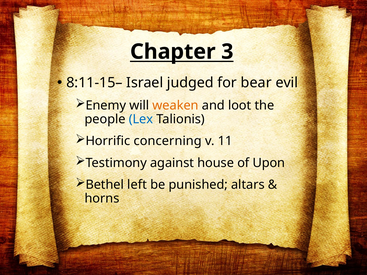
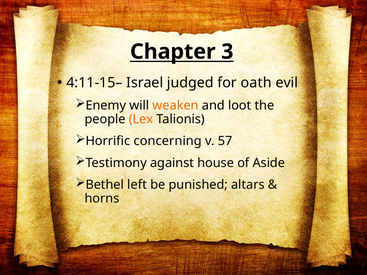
8:11-15–: 8:11-15– -> 4:11-15–
bear: bear -> oath
Lex colour: blue -> orange
11: 11 -> 57
Upon: Upon -> Aside
